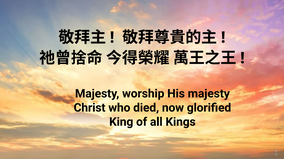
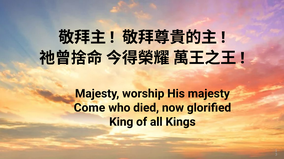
Christ: Christ -> Come
